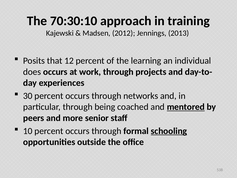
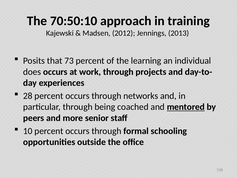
70:30:10: 70:30:10 -> 70:50:10
12: 12 -> 73
30: 30 -> 28
schooling underline: present -> none
